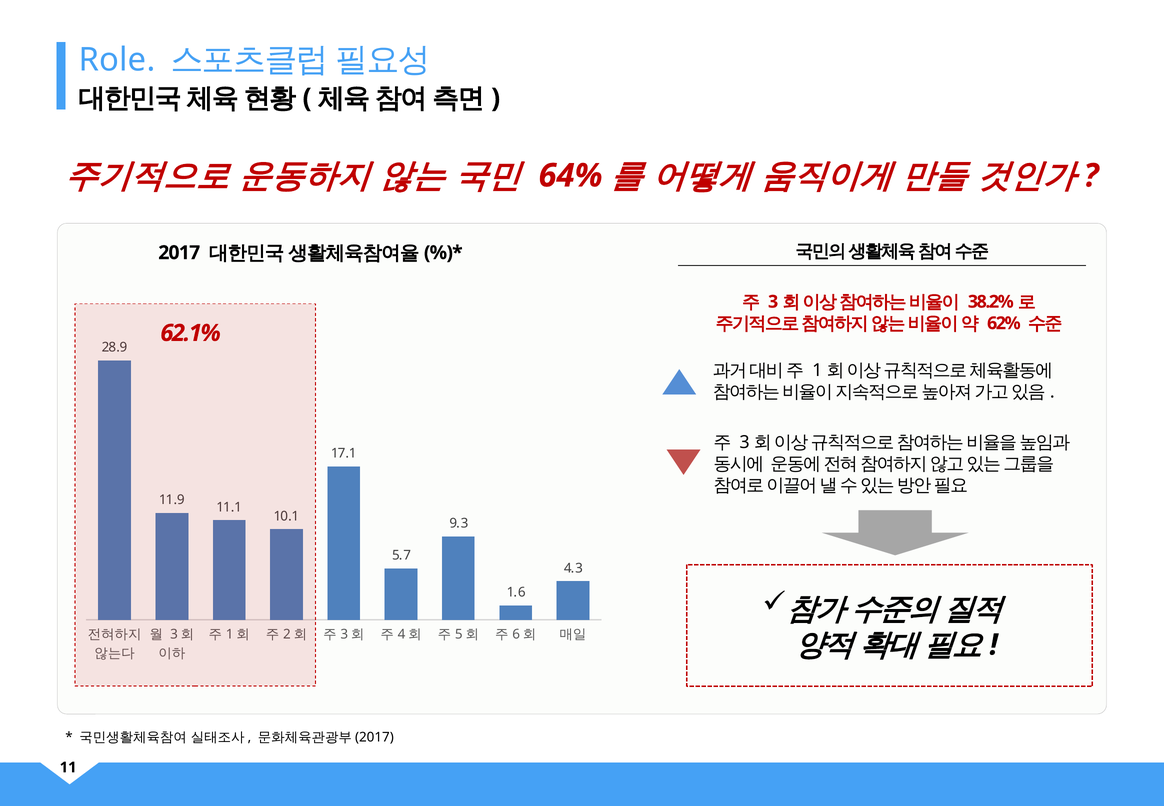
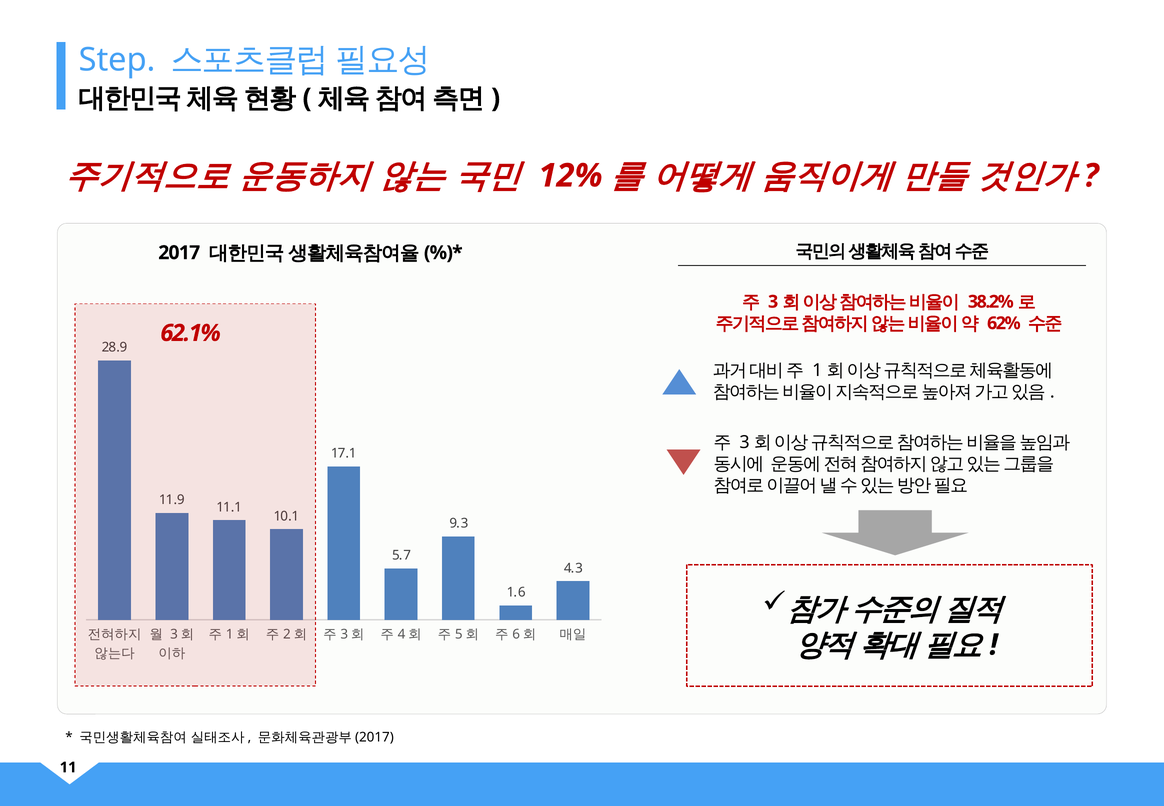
Role: Role -> Step
64%: 64% -> 12%
